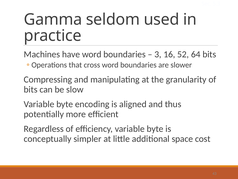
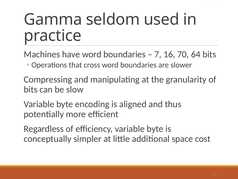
3: 3 -> 7
52: 52 -> 70
